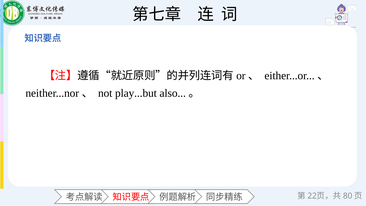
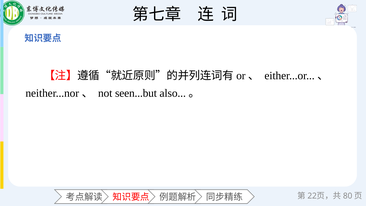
play...but: play...but -> seen...but
